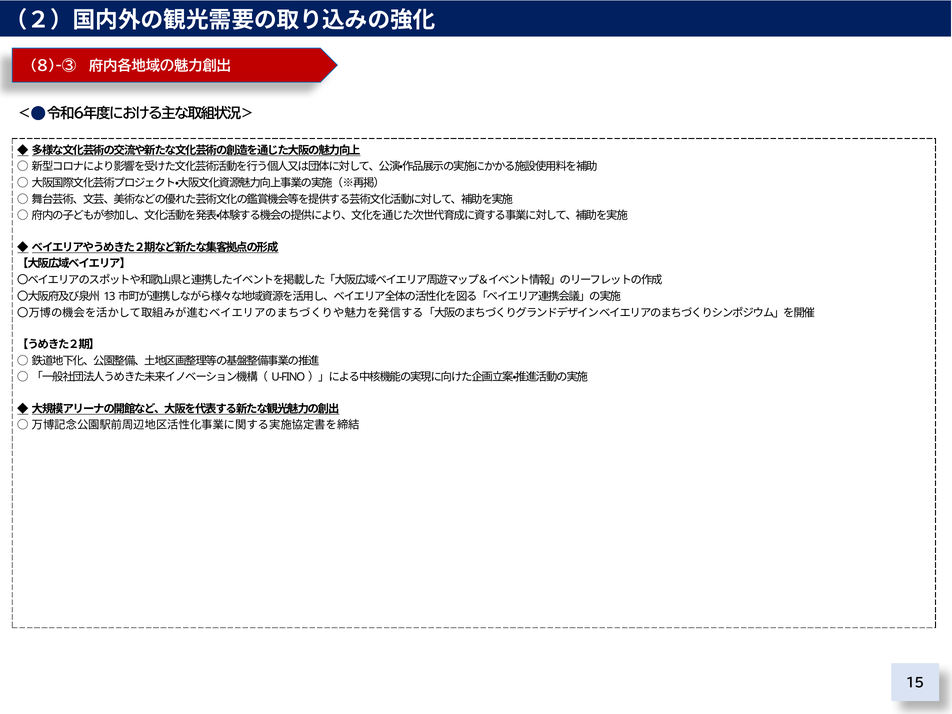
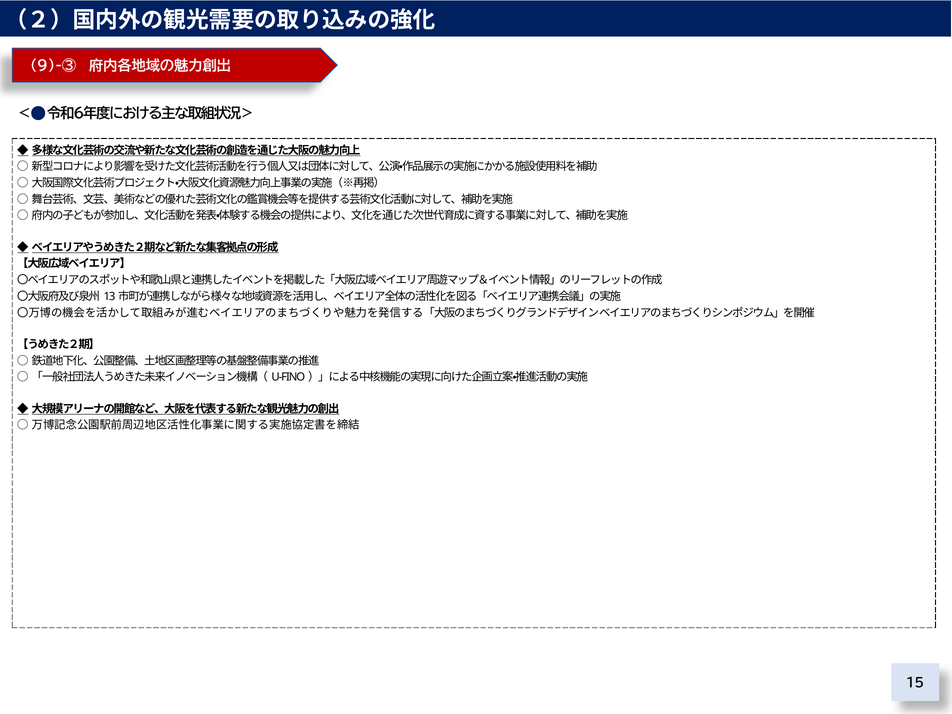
8)-③: 8)-③ -> 9)-③
